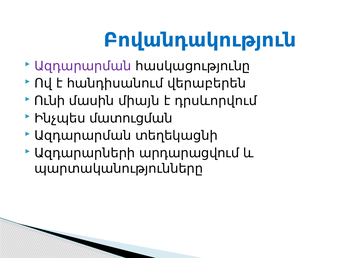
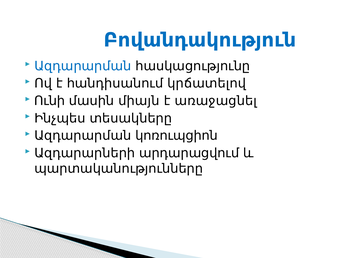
Ազդարարման at (83, 66) colour: purple -> blue
վերաբերեն: վերաբերեն -> կրճատելով
դրսևորվում: դրսևորվում -> առաջացնել
մատուցման: մատուցման -> տեսակները
տեղեկացնի: տեղեկացնի -> կոռուպցիոն
